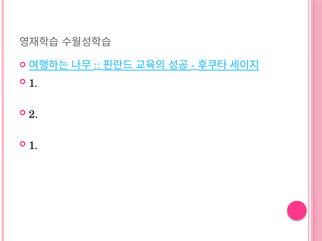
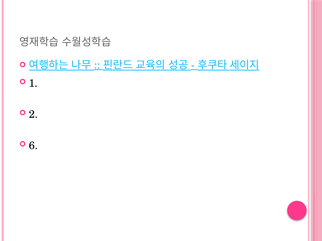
1 at (33, 146): 1 -> 6
